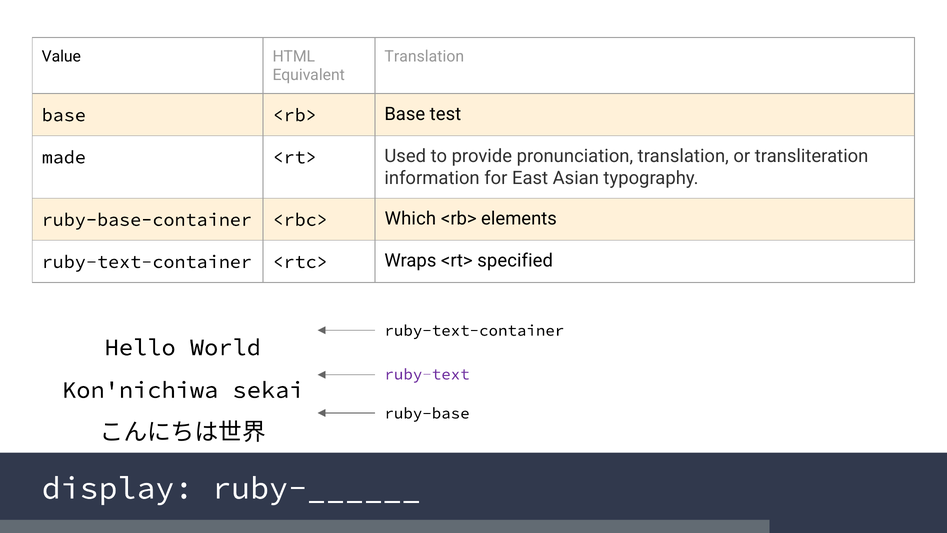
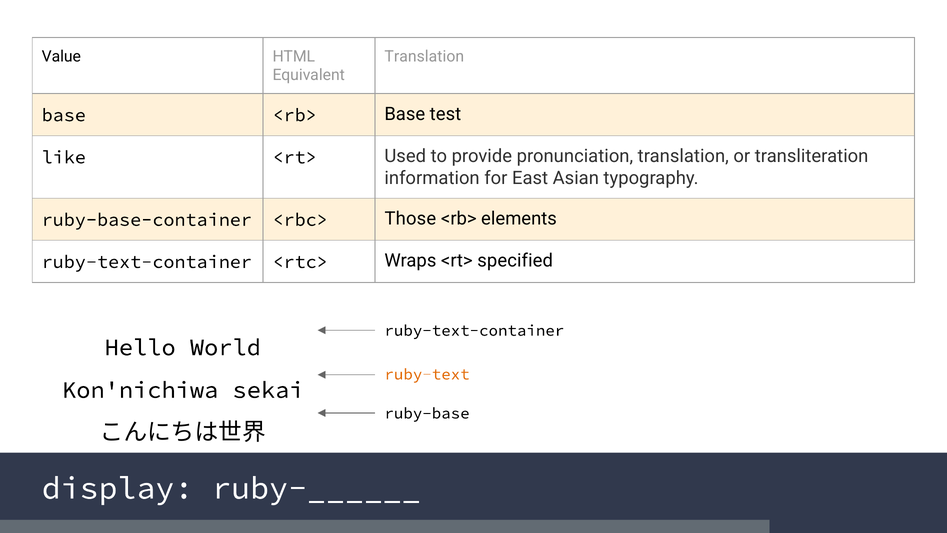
made: made -> like
Which: Which -> Those
ruby-text colour: purple -> orange
